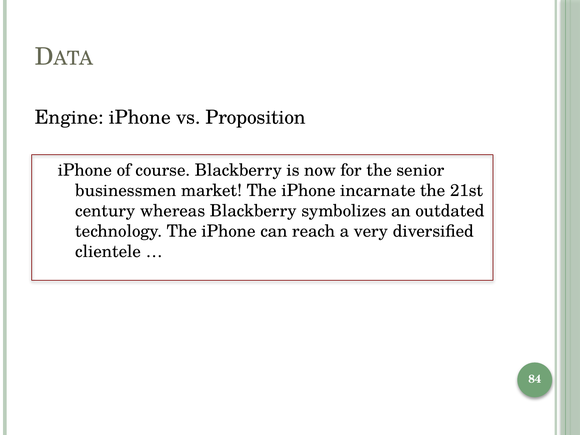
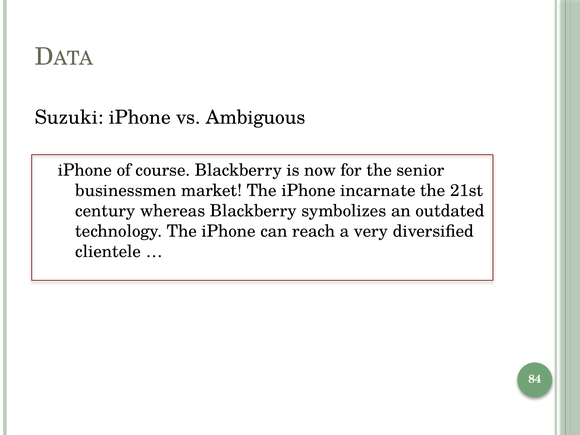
Engine: Engine -> Suzuki
Proposition: Proposition -> Ambiguous
